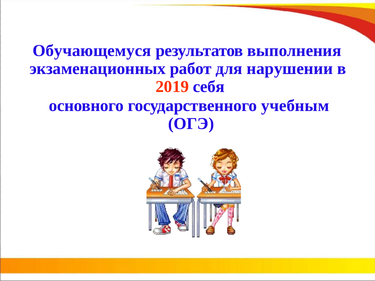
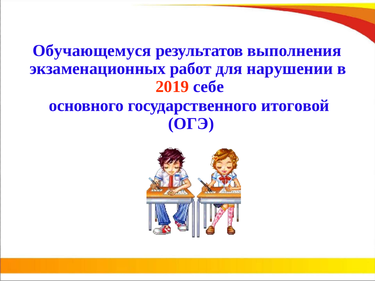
себя: себя -> себе
учебным: учебным -> итоговой
